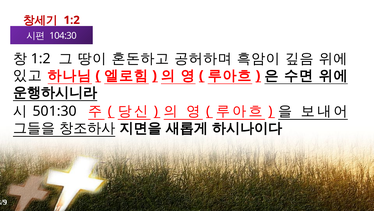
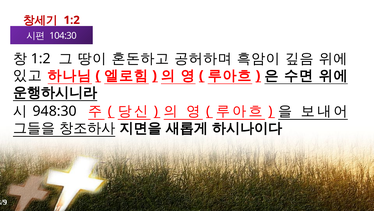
501:30: 501:30 -> 948:30
